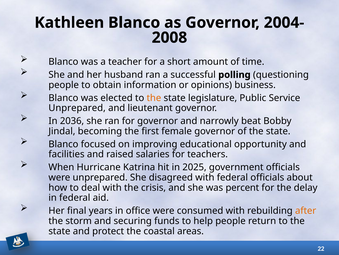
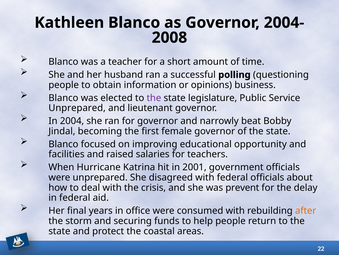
the at (154, 98) colour: orange -> purple
2036: 2036 -> 2004
2025: 2025 -> 2001
percent: percent -> prevent
